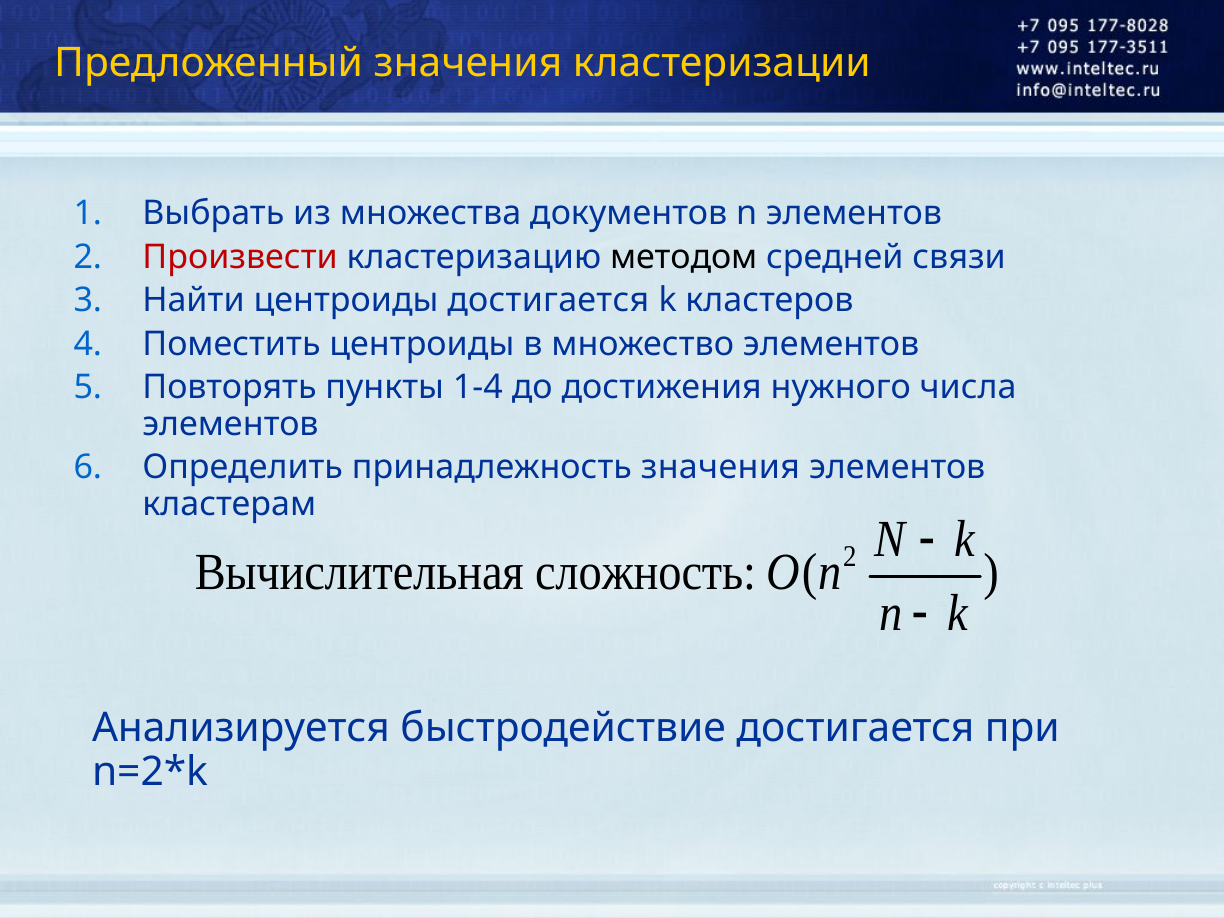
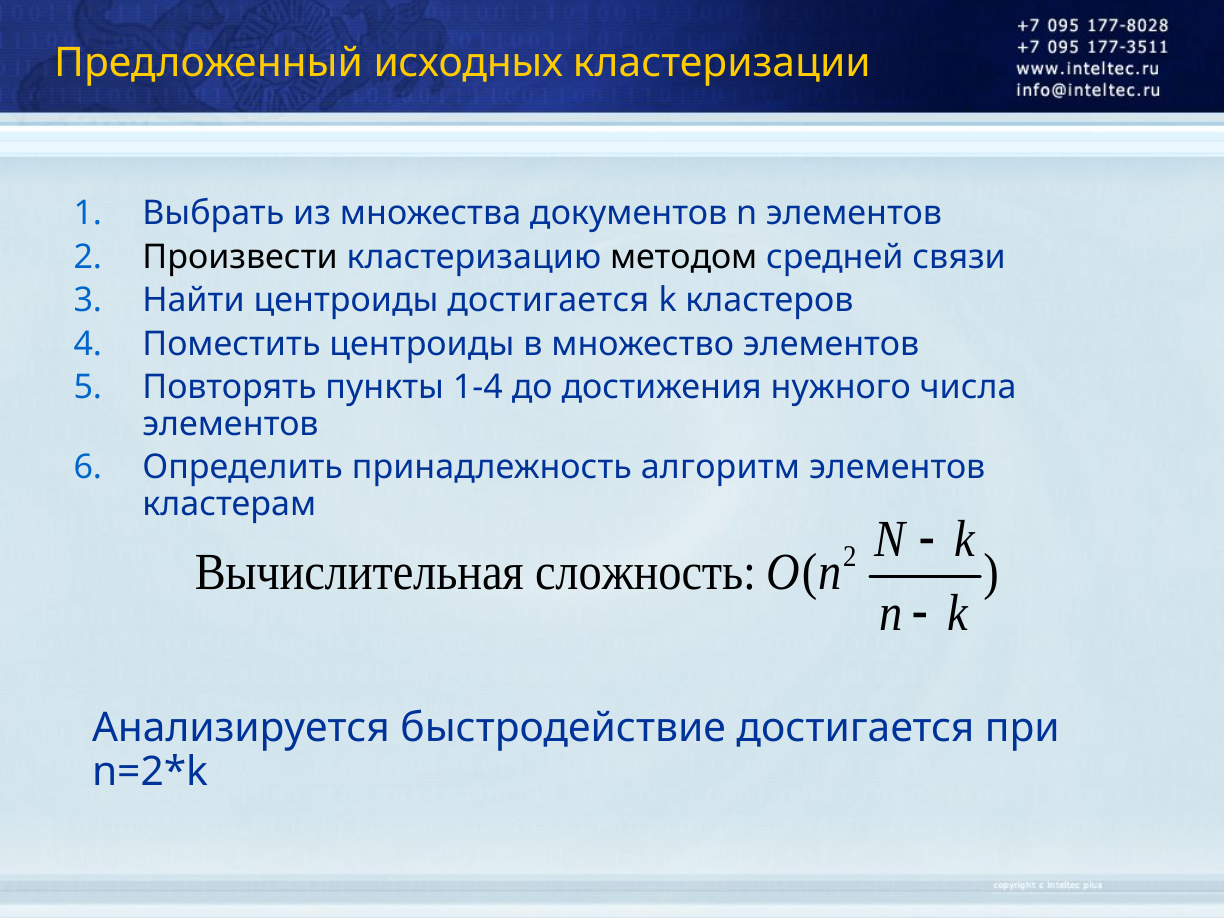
Предложенный значения: значения -> исходных
Произвести colour: red -> black
принадлежность значения: значения -> алгоритм
